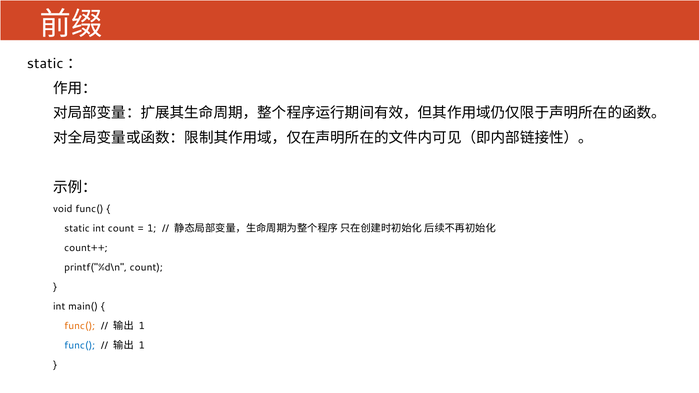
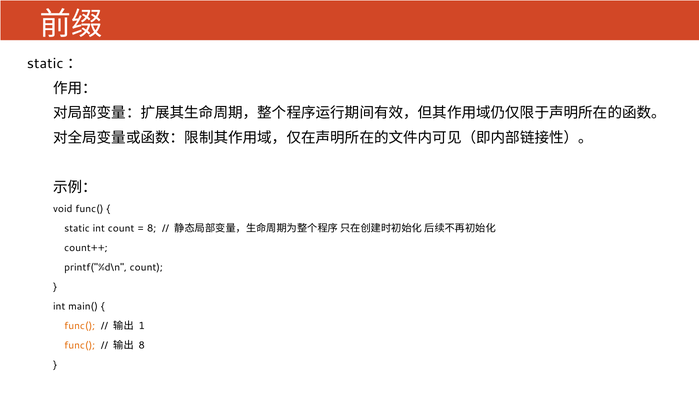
1 at (152, 229): 1 -> 8
func( at (80, 346) colour: blue -> orange
1 at (142, 346): 1 -> 8
